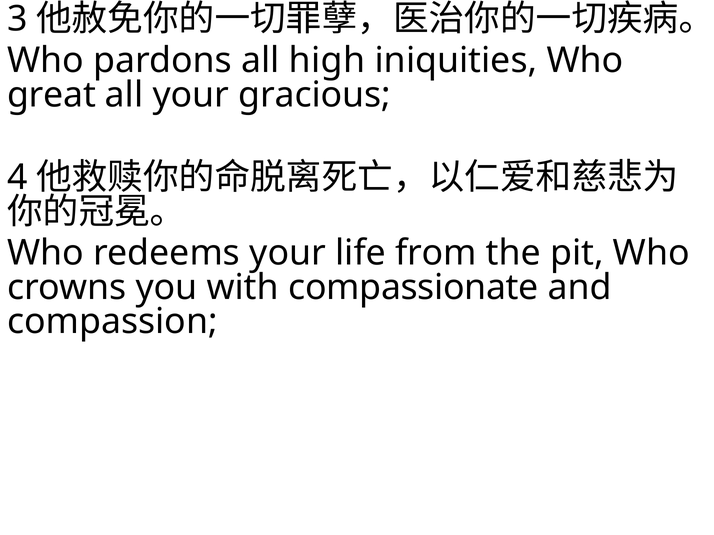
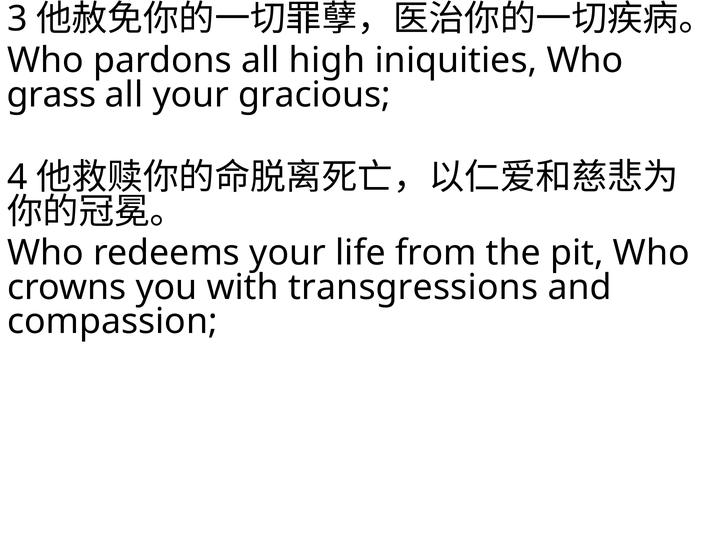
great: great -> grass
compassionate: compassionate -> transgressions
